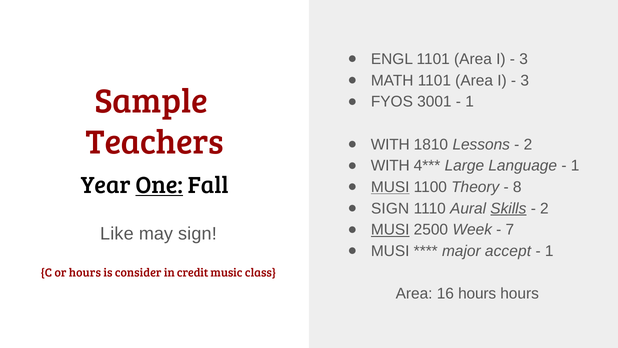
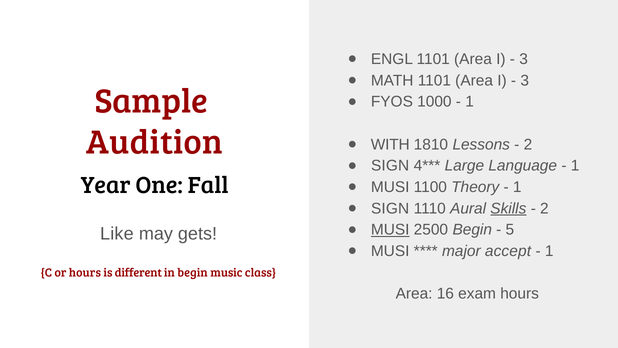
3001: 3001 -> 1000
Teachers: Teachers -> Audition
WITH at (390, 166): WITH -> SIGN
One underline: present -> none
MUSI at (390, 187) underline: present -> none
8 at (517, 187): 8 -> 1
2500 Week: Week -> Begin
7: 7 -> 5
may sign: sign -> gets
consider: consider -> different
in credit: credit -> begin
16 hours: hours -> exam
